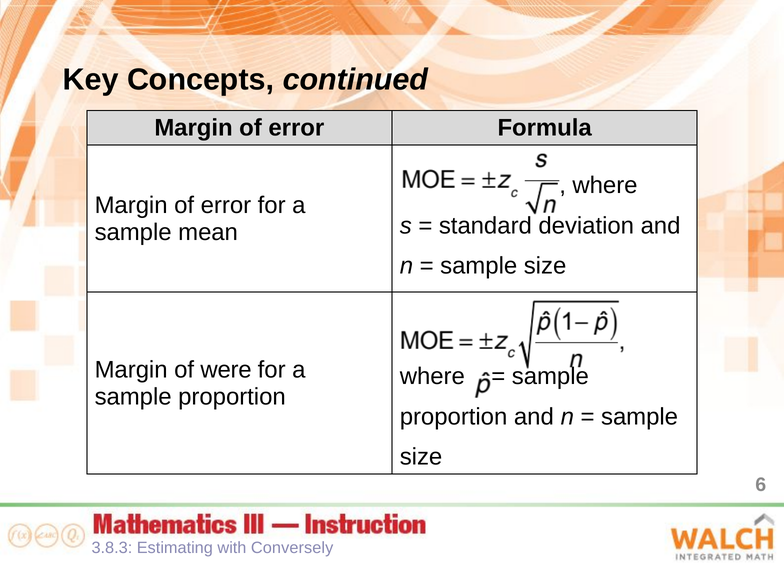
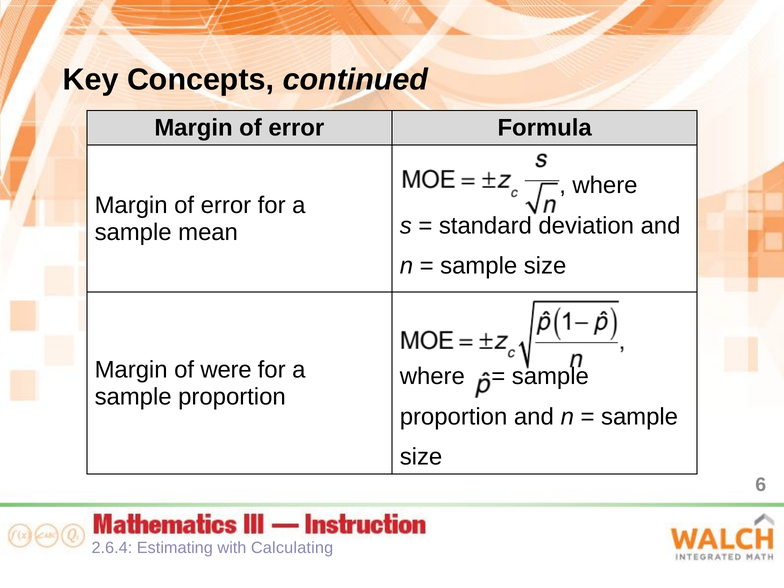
3.8.3: 3.8.3 -> 2.6.4
Conversely: Conversely -> Calculating
